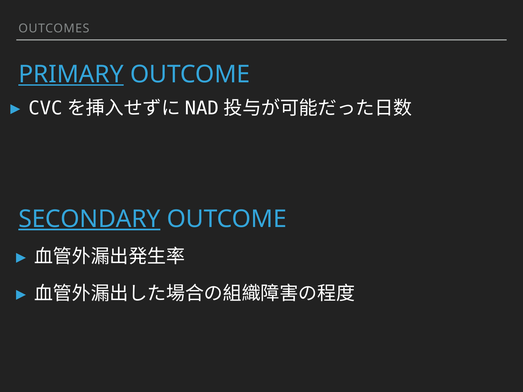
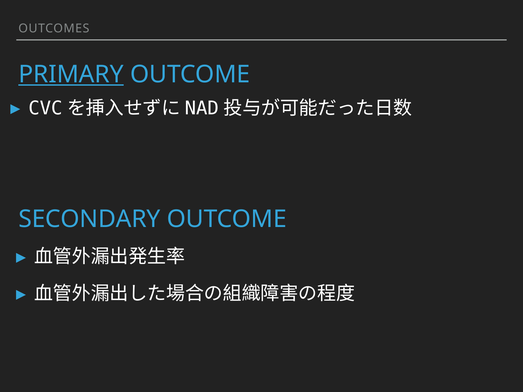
SECONDARY underline: present -> none
